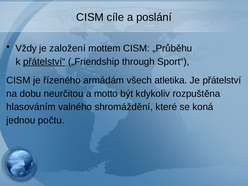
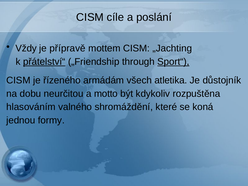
založení: založení -> přípravě
„Průběhu: „Průběhu -> „Jachting
Sport“ underline: none -> present
přátelství: přátelství -> důstojník
počtu: počtu -> formy
